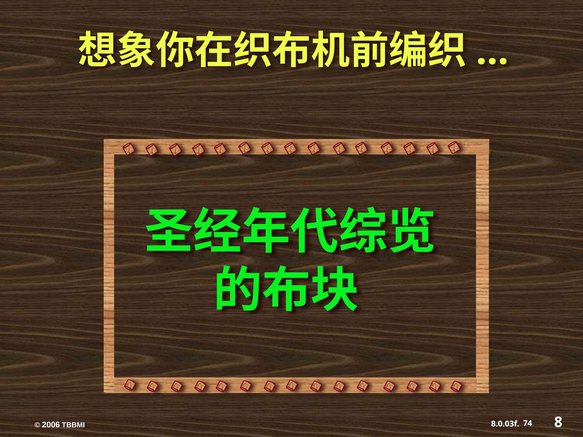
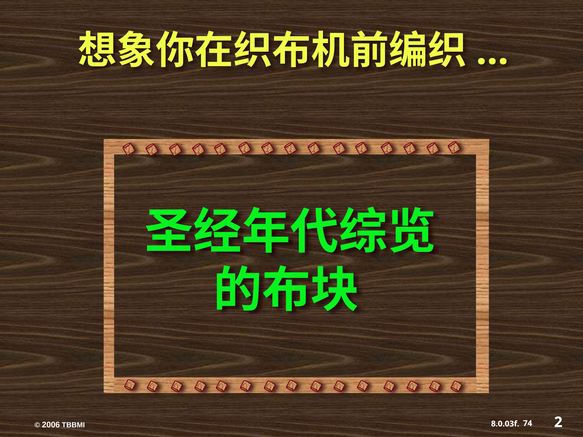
8: 8 -> 2
